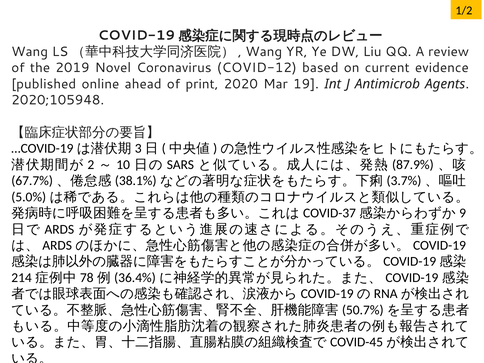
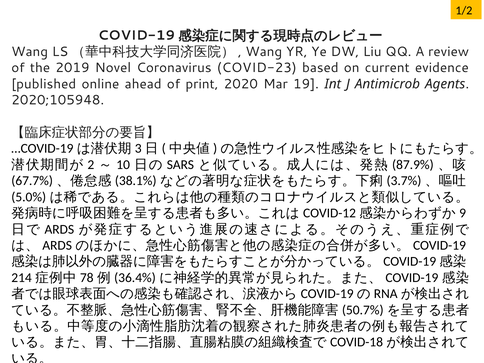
COVID-12: COVID-12 -> COVID-23
COVID-37: COVID-37 -> COVID-12
COVID-45: COVID-45 -> COVID-18
